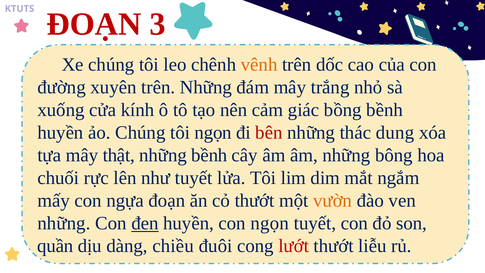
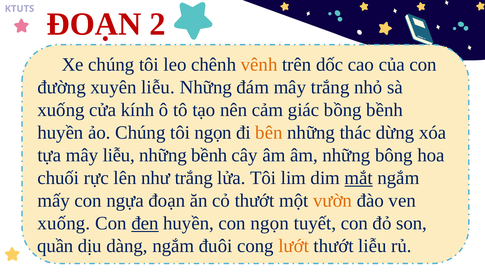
3: 3 -> 2
xuyên trên: trên -> liễu
bên colour: red -> orange
dung: dung -> dừng
mây thật: thật -> liễu
như tuyết: tuyết -> trắng
mắt underline: none -> present
những at (64, 223): những -> xuống
dàng chiều: chiều -> ngắm
lướt colour: red -> orange
